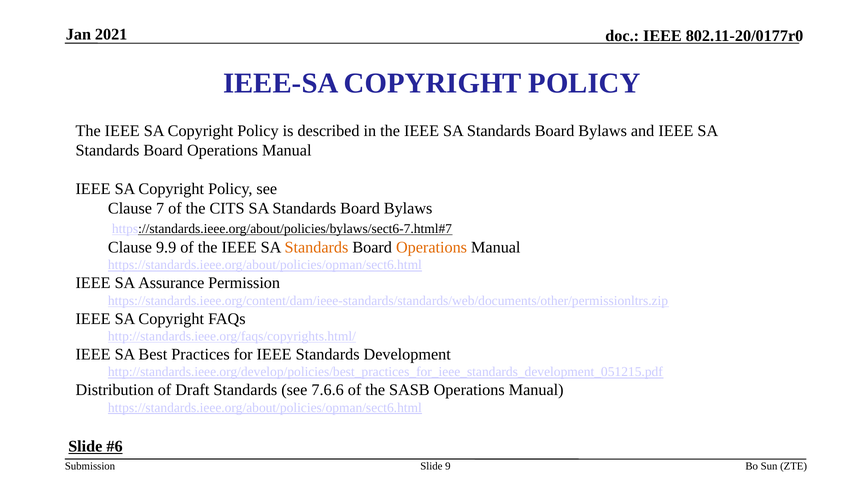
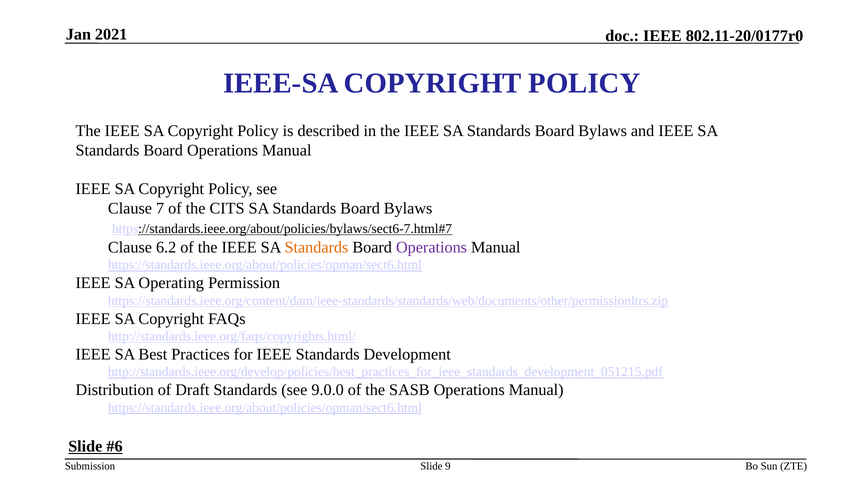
9.9: 9.9 -> 6.2
Operations at (432, 247) colour: orange -> purple
Assurance: Assurance -> Operating
7.6.6: 7.6.6 -> 9.0.0
